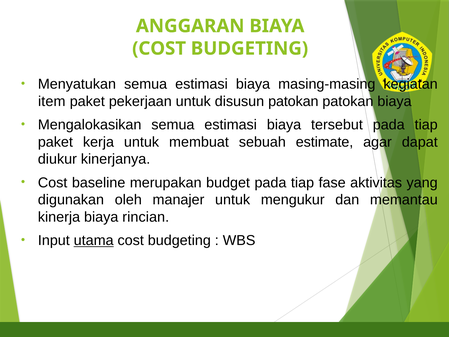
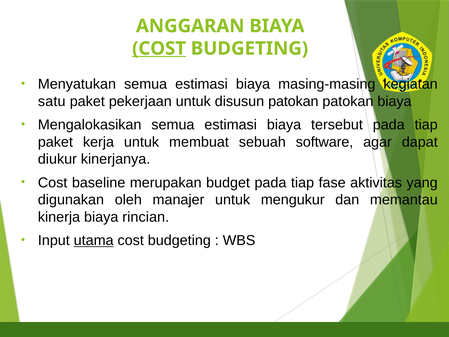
COST at (159, 48) underline: none -> present
item: item -> satu
estimate: estimate -> software
